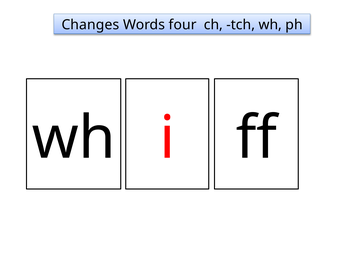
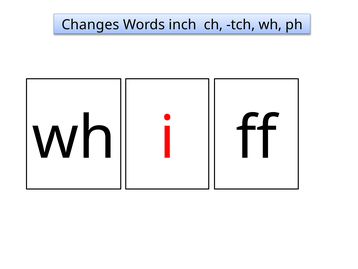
four: four -> inch
